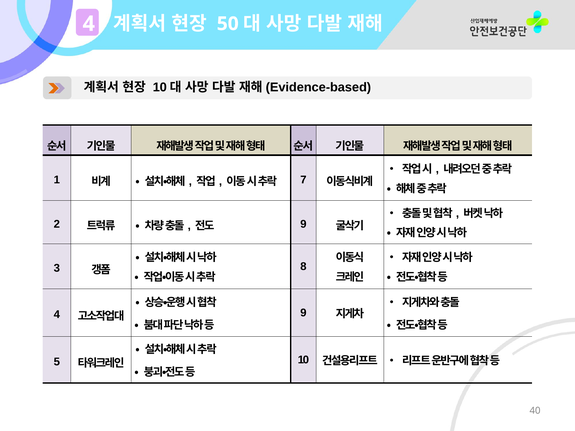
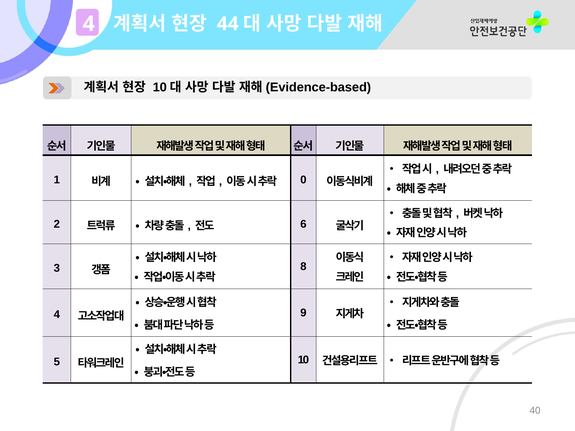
50: 50 -> 44
7: 7 -> 0
9 at (303, 224): 9 -> 6
